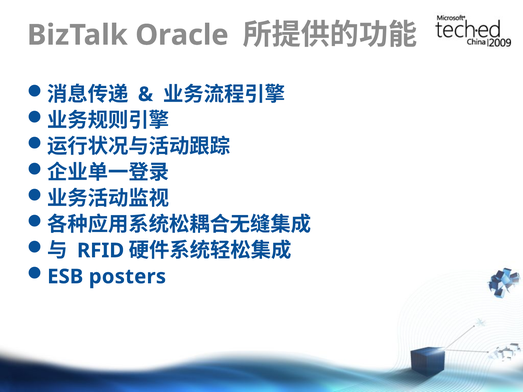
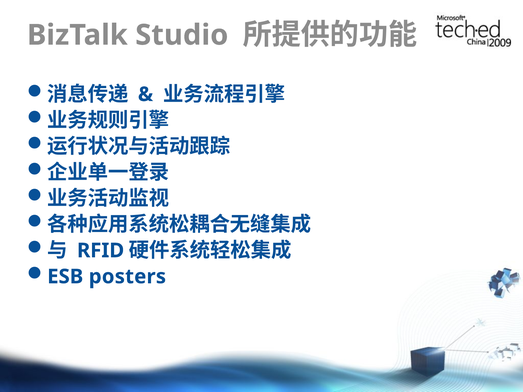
Oracle: Oracle -> Studio
